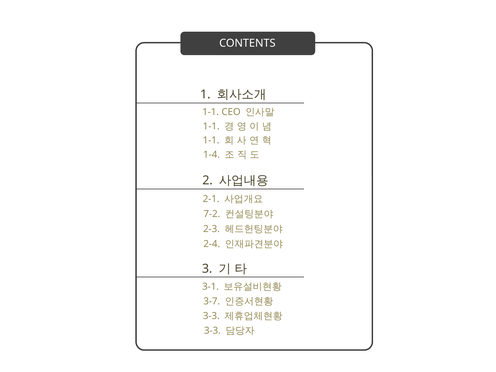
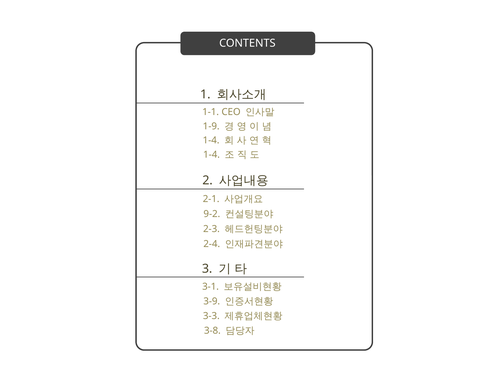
1-1 at (211, 126): 1-1 -> 1-9
1-1 at (211, 140): 1-1 -> 1-4
7-2: 7-2 -> 9-2
3-7: 3-7 -> 3-9
3-3 at (212, 331): 3-3 -> 3-8
